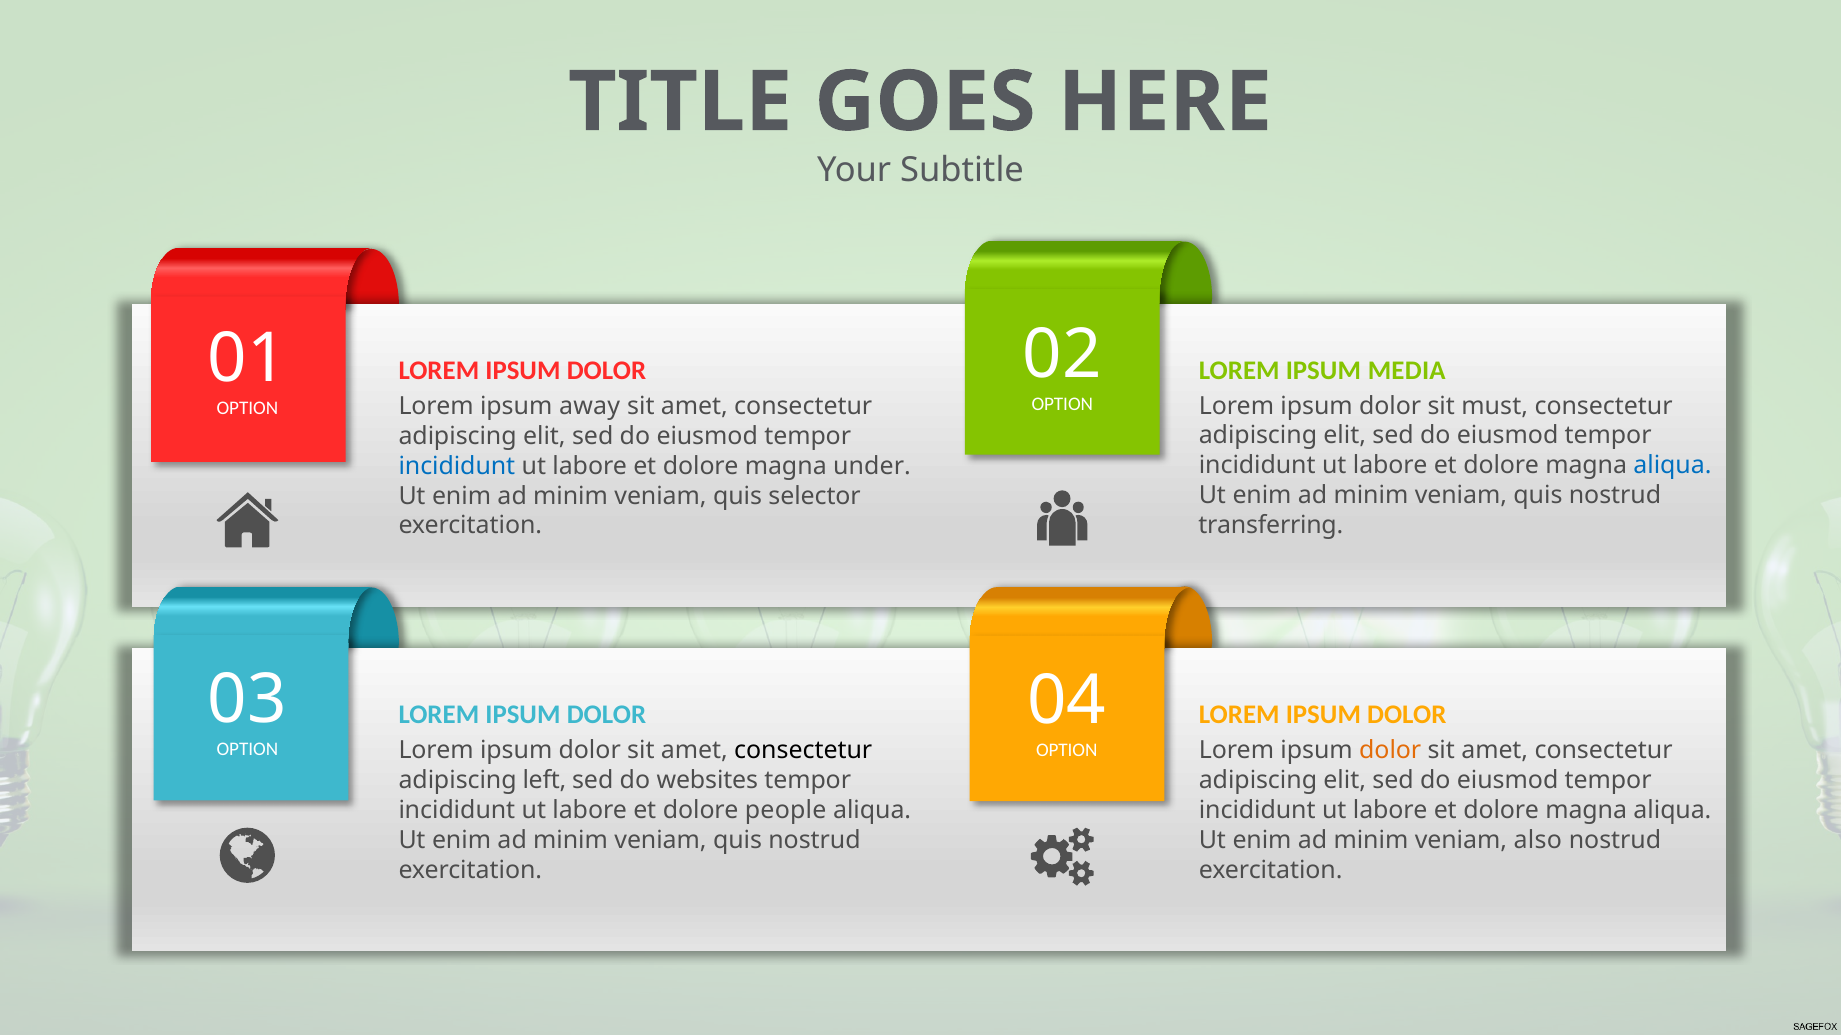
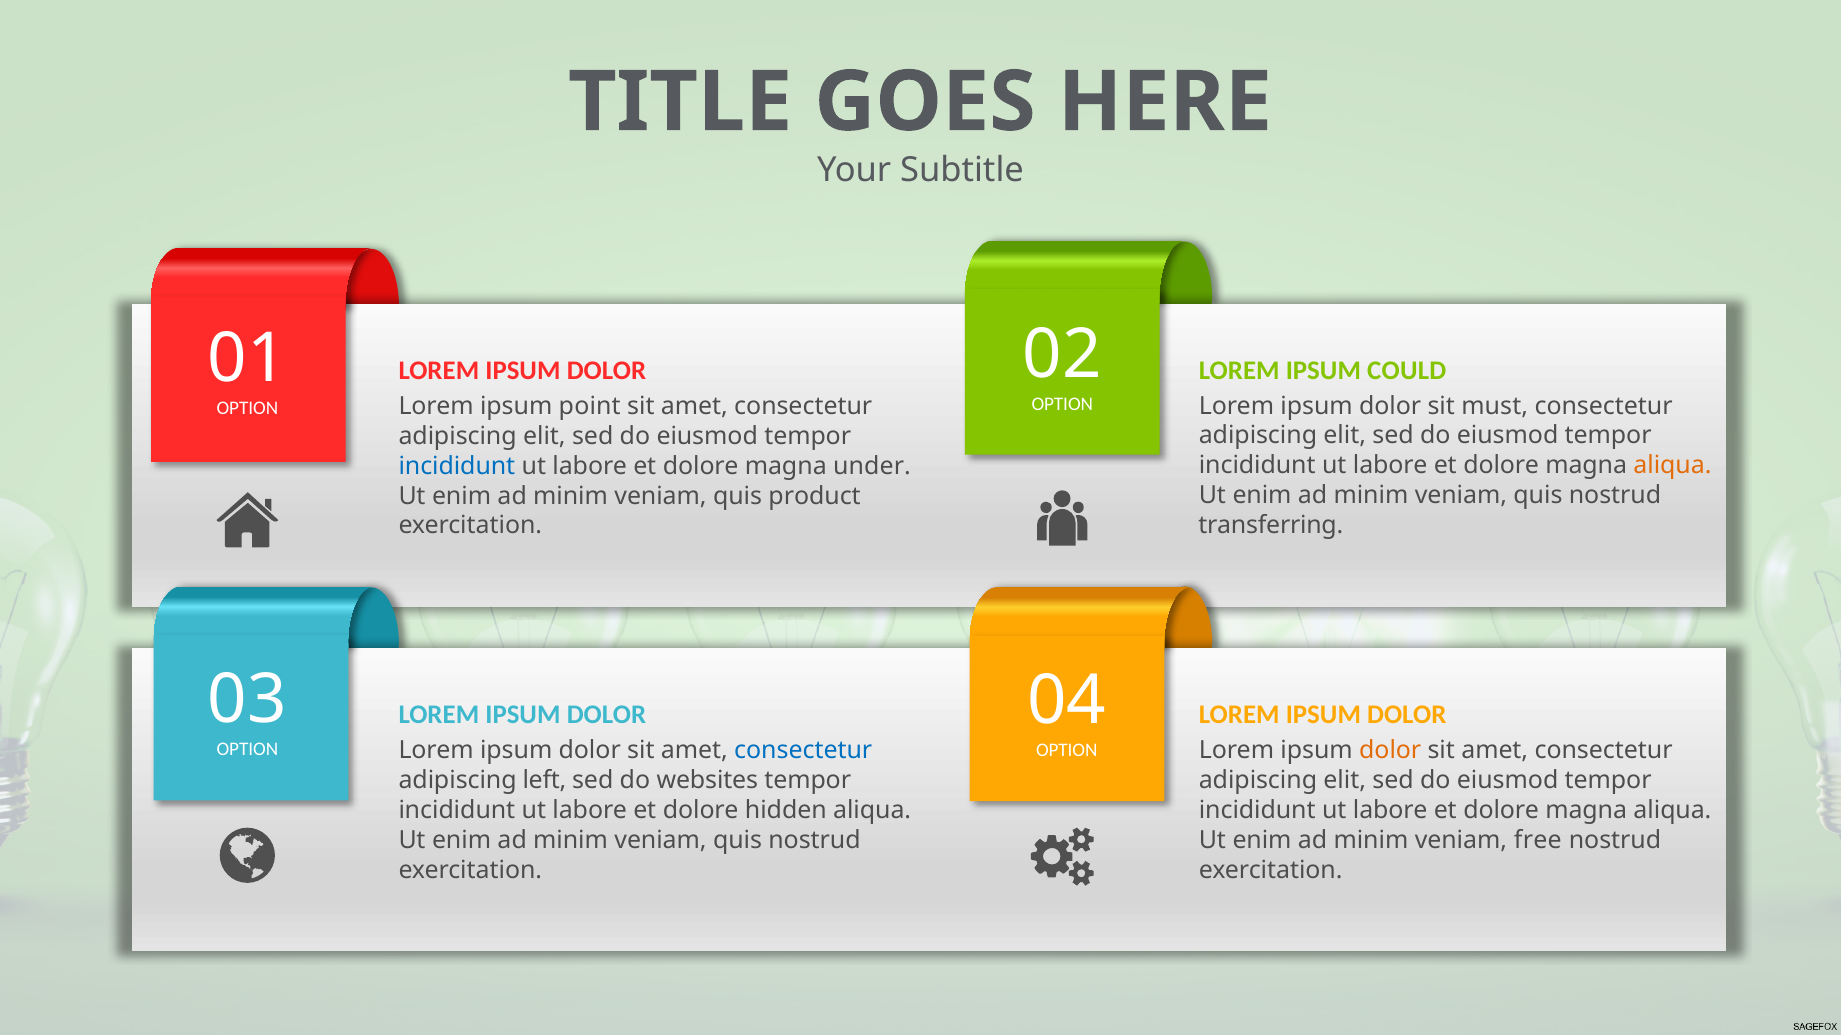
MEDIA: MEDIA -> COULD
away: away -> point
aliqua at (1672, 466) colour: blue -> orange
selector: selector -> product
consectetur at (803, 751) colour: black -> blue
people: people -> hidden
also: also -> free
